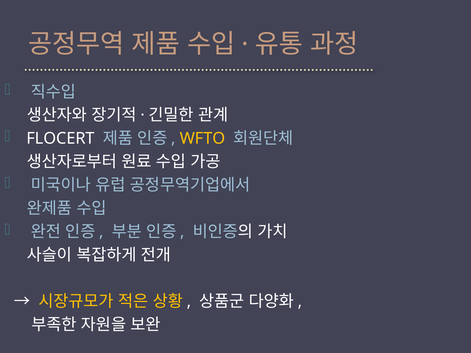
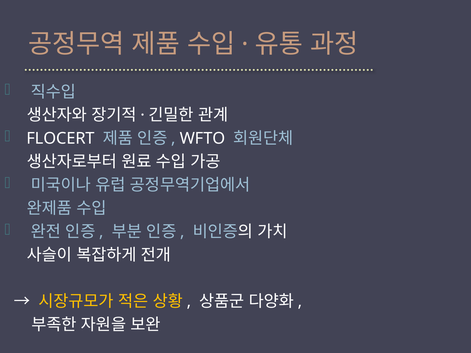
WFTO colour: yellow -> white
